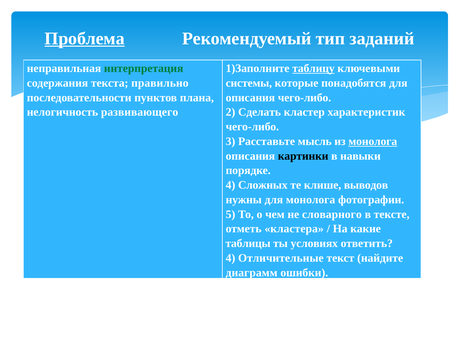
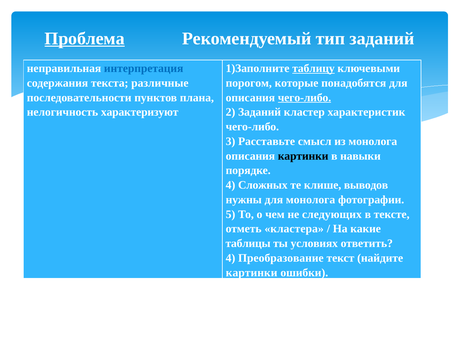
интерпретация colour: green -> blue
правильно: правильно -> различные
системы: системы -> порогом
чего-либо at (304, 98) underline: none -> present
развивающего: развивающего -> характеризуют
2 Сделать: Сделать -> Заданий
мысль: мысль -> смысл
монолога at (373, 141) underline: present -> none
словарного: словарного -> следующих
Отличительные: Отличительные -> Преобразование
диаграмм at (252, 273): диаграмм -> картинки
